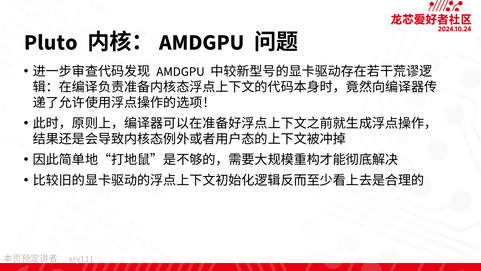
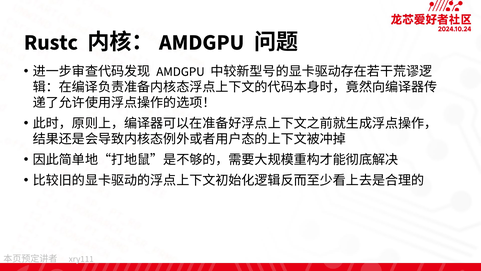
Pluto: Pluto -> Rustc
